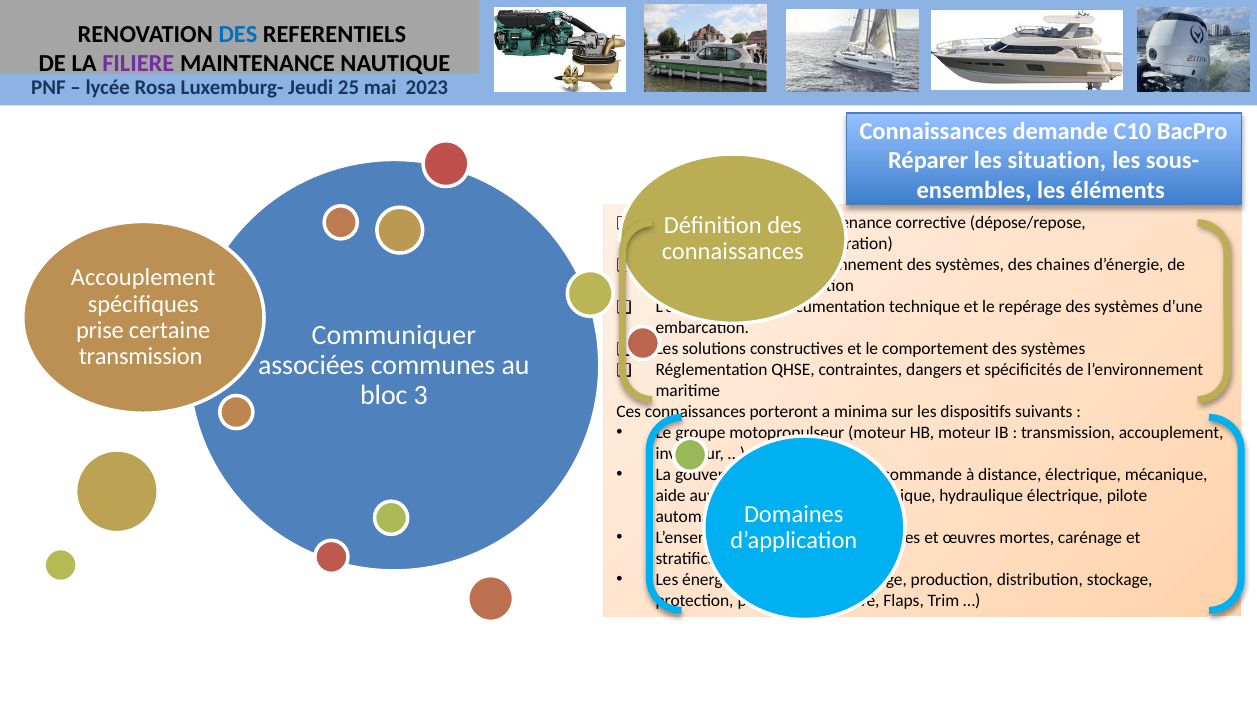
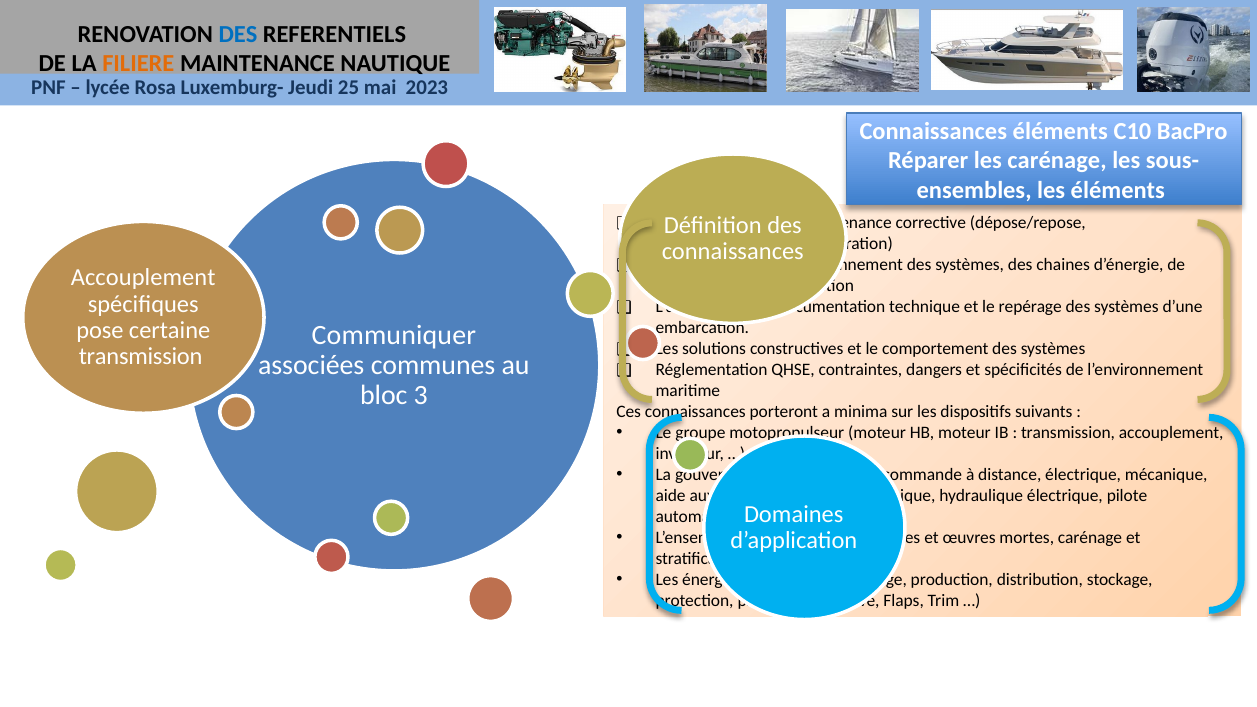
FILIERE colour: purple -> orange
Connaissances demande: demande -> éléments
les situation: situation -> carénage
prise: prise -> pose
